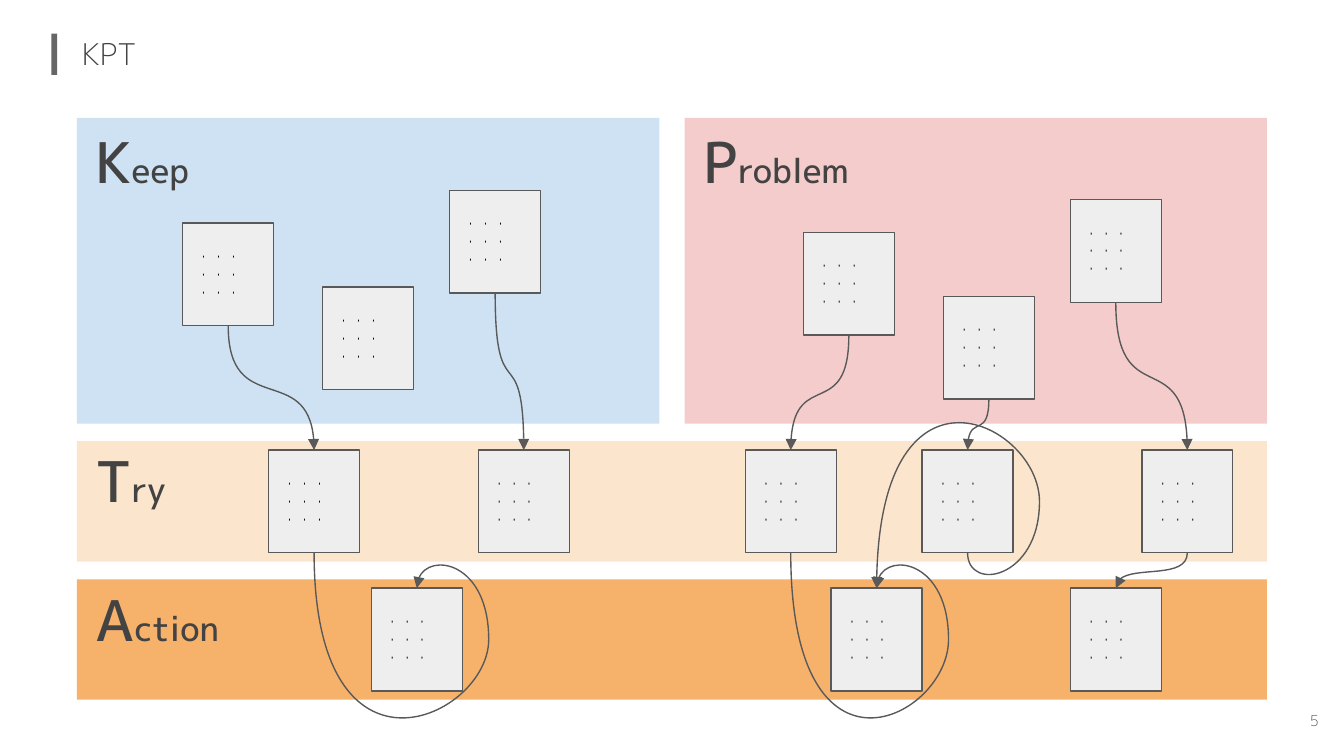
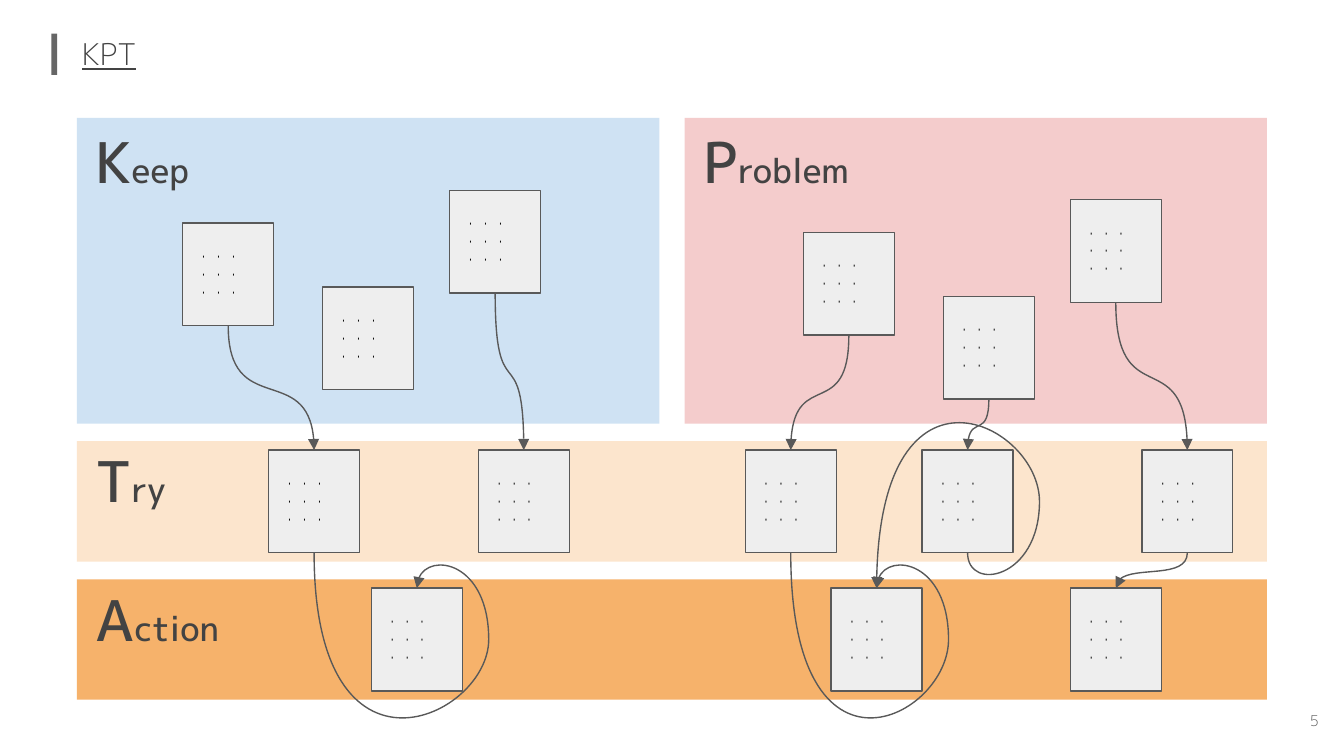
KPT underline: none -> present
